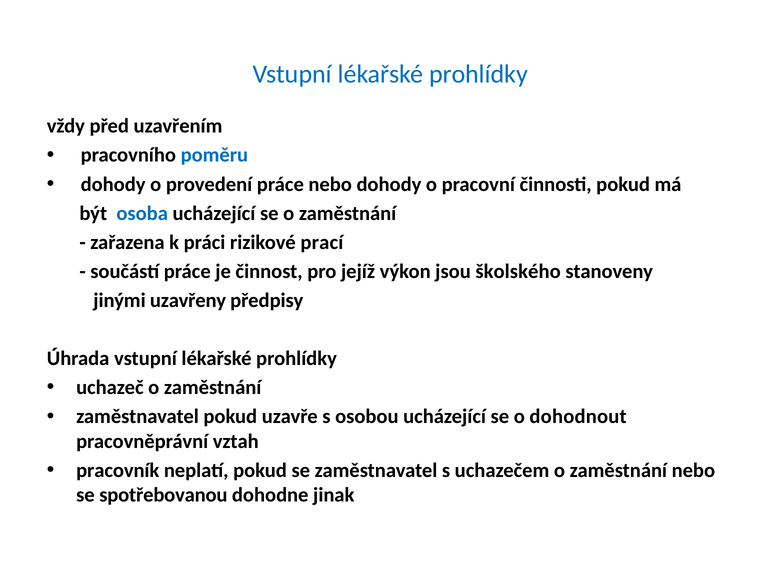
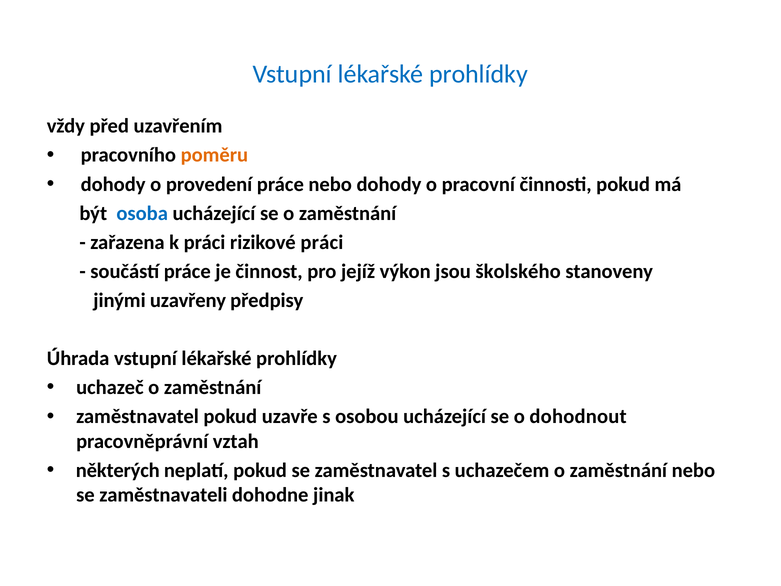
poměru colour: blue -> orange
rizikové prací: prací -> práci
pracovník: pracovník -> některých
spotřebovanou: spotřebovanou -> zaměstnavateli
